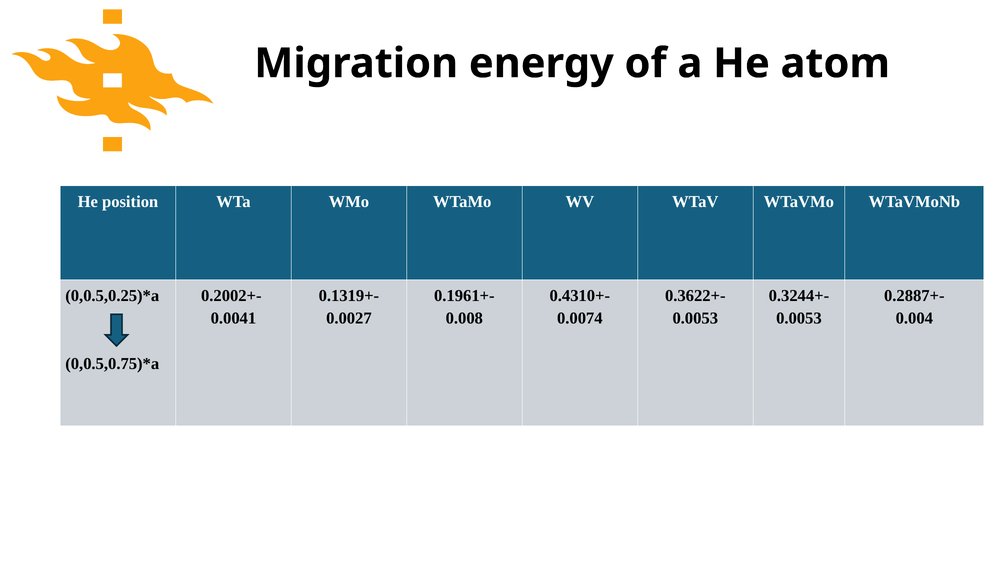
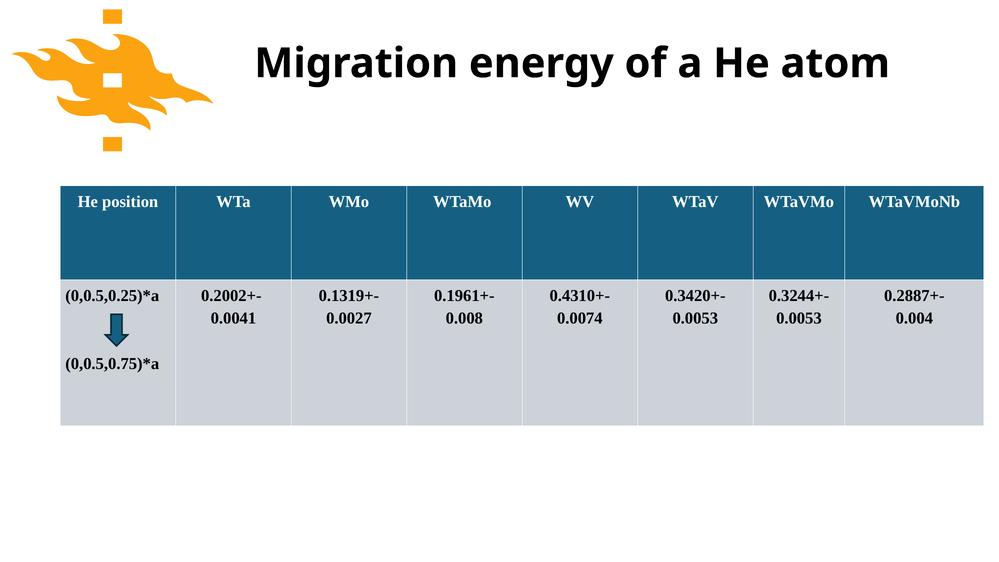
0.3622+-: 0.3622+- -> 0.3420+-
